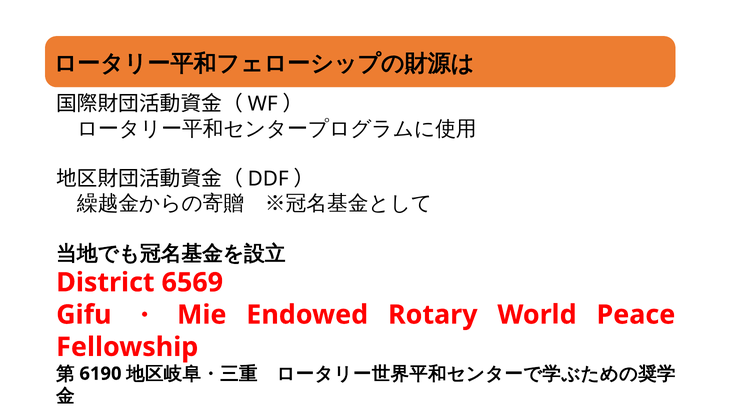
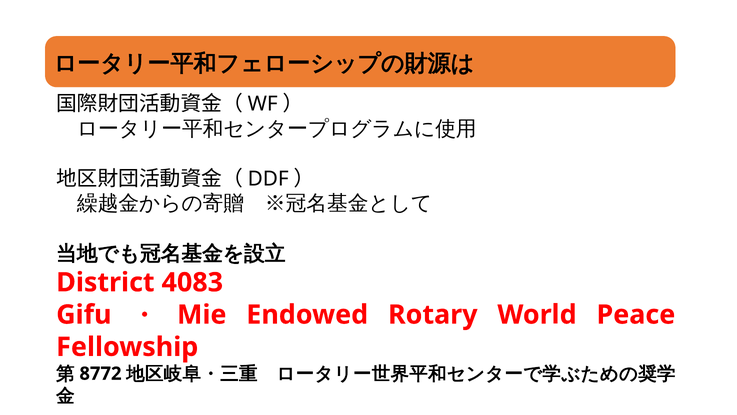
6569: 6569 -> 4083
6190: 6190 -> 8772
